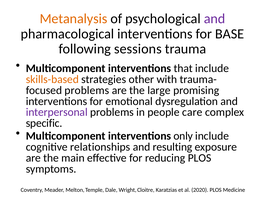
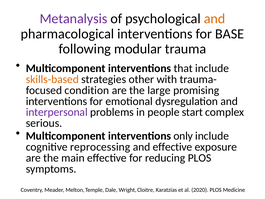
Metanalysis colour: orange -> purple
and at (215, 19) colour: purple -> orange
sessions: sessions -> modular
problems at (87, 90): problems -> condition
care: care -> start
specific: specific -> serious
relationships: relationships -> reprocessing
and resulting: resulting -> effective
